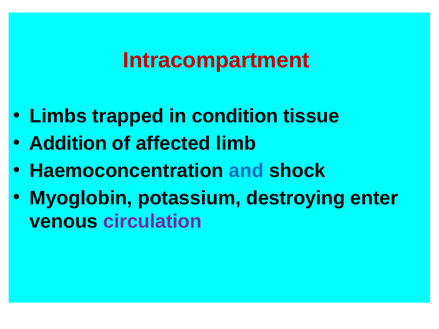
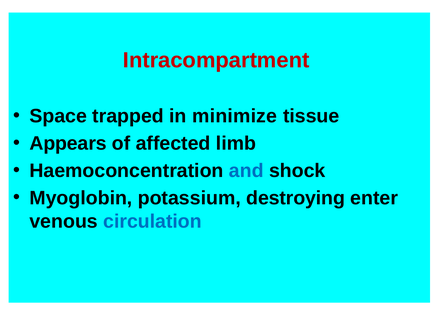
Limbs: Limbs -> Space
condition: condition -> minimize
Addition: Addition -> Appears
circulation colour: purple -> blue
